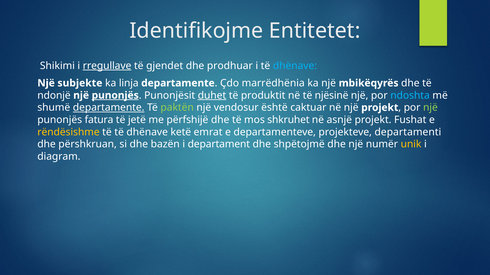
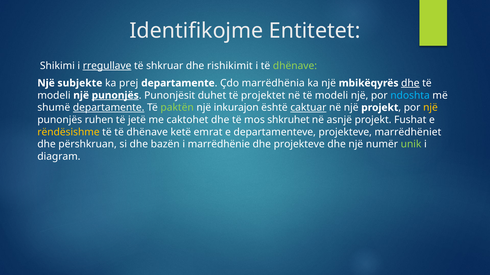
gjendet: gjendet -> shkruar
prodhuar: prodhuar -> rishikimit
dhënave at (295, 66) colour: light blue -> light green
linja: linja -> prej
dhe at (410, 83) underline: none -> present
ndonjë at (54, 96): ndonjë -> modeli
duhet underline: present -> none
produktit: produktit -> projektet
në të njësinë: njësinë -> modeli
vendosur: vendosur -> inkurajon
caktuar underline: none -> present
një at (430, 108) colour: light green -> yellow
fatura: fatura -> ruhen
përfshijë: përfshijë -> caktohet
departamenti: departamenti -> marrëdhëniet
departament: departament -> marrëdhënie
dhe shpëtojmë: shpëtojmë -> projekteve
unik colour: yellow -> light green
